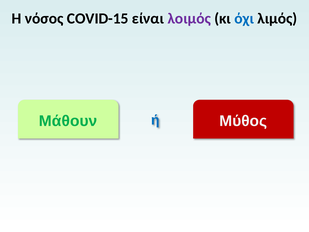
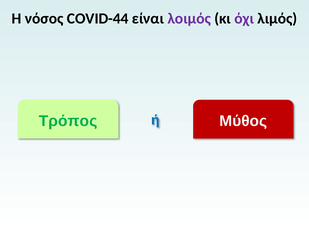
COVID-15: COVID-15 -> COVID-44
όχι colour: blue -> purple
Μάθουν: Μάθουν -> Τρόπος
